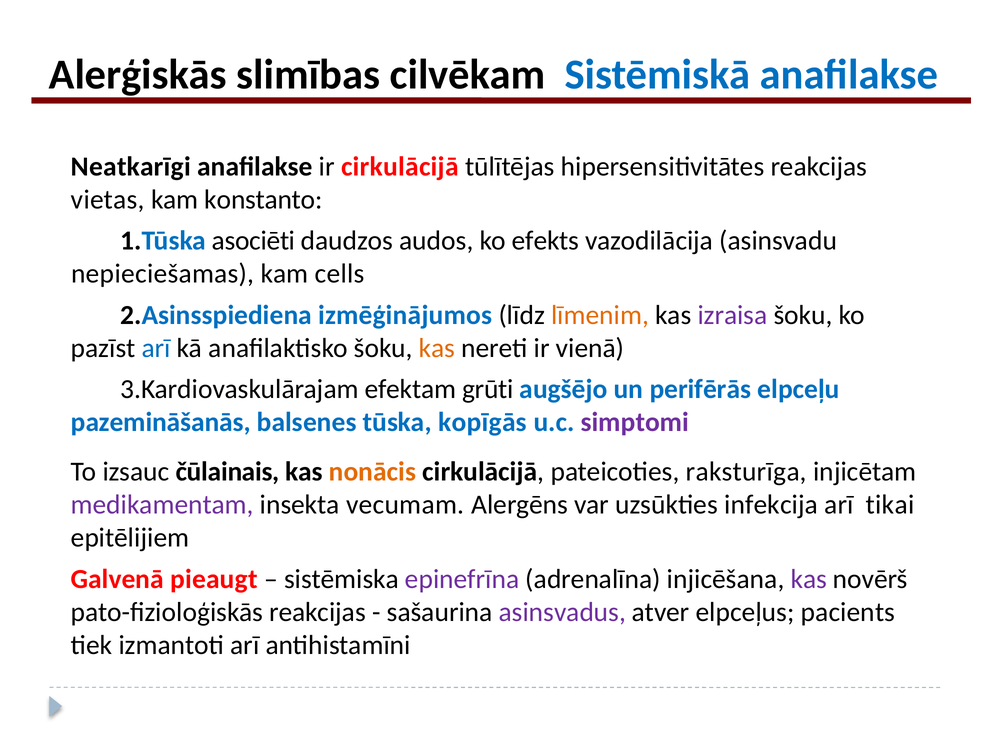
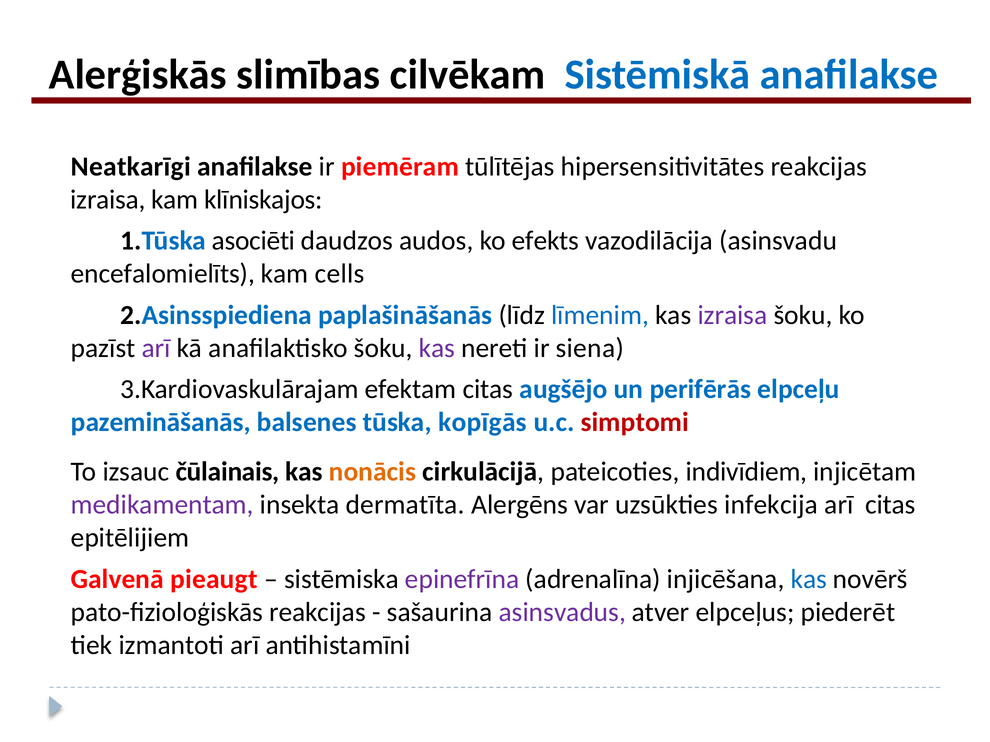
ir cirkulācijā: cirkulācijā -> piemēram
vietas at (108, 200): vietas -> izraisa
konstanto: konstanto -> klīniskajos
nepieciešamas: nepieciešamas -> encefalomielīts
izmēģinājumos: izmēģinājumos -> paplašināšanās
līmenim colour: orange -> blue
arī at (156, 348) colour: blue -> purple
kas at (437, 348) colour: orange -> purple
vienā: vienā -> siena
efektam grūti: grūti -> citas
simptomi colour: purple -> red
raksturīga: raksturīga -> indivīdiem
vecumam: vecumam -> dermatīta
arī tikai: tikai -> citas
kas at (809, 579) colour: purple -> blue
pacients: pacients -> piederēt
